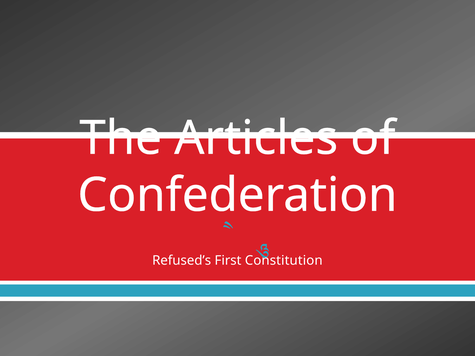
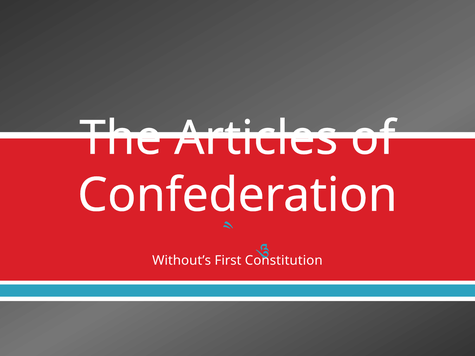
Refused’s: Refused’s -> Without’s
